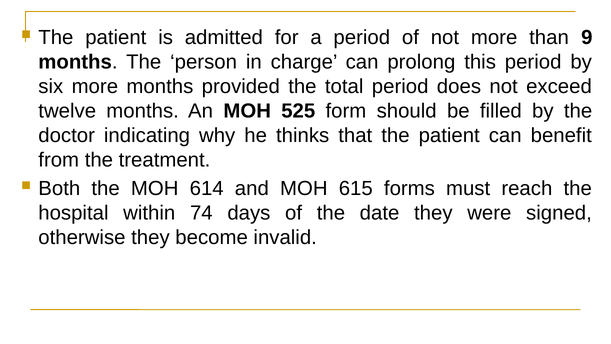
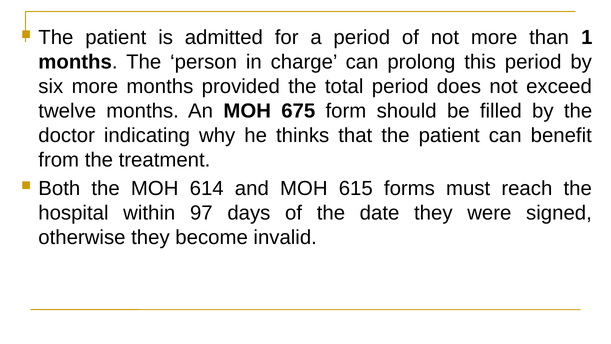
9: 9 -> 1
525: 525 -> 675
74: 74 -> 97
